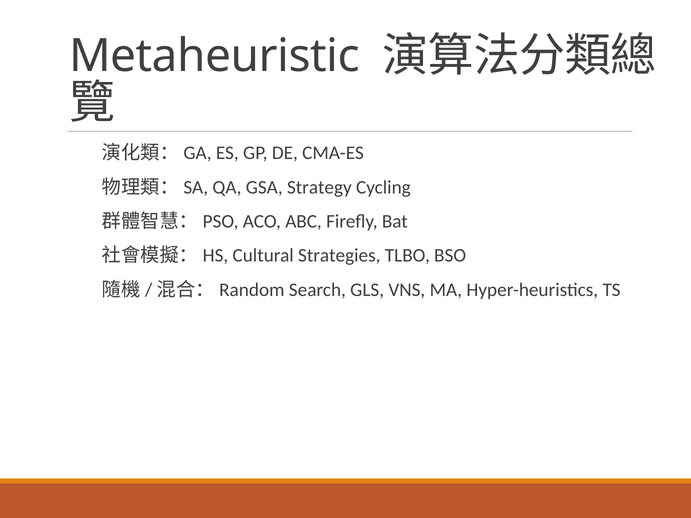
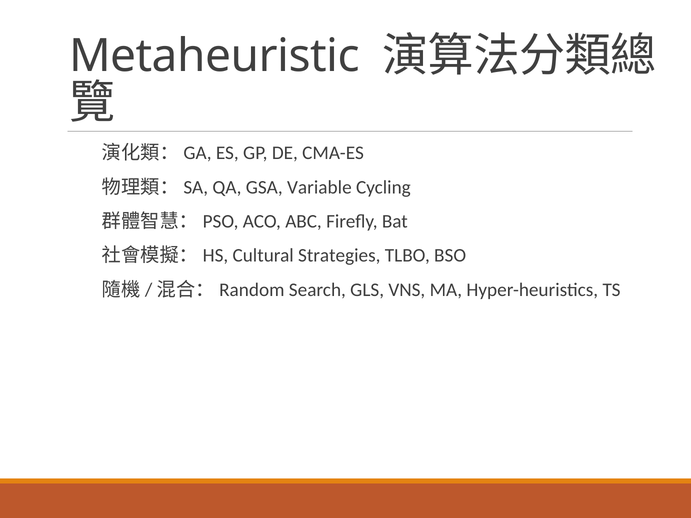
Strategy: Strategy -> Variable
